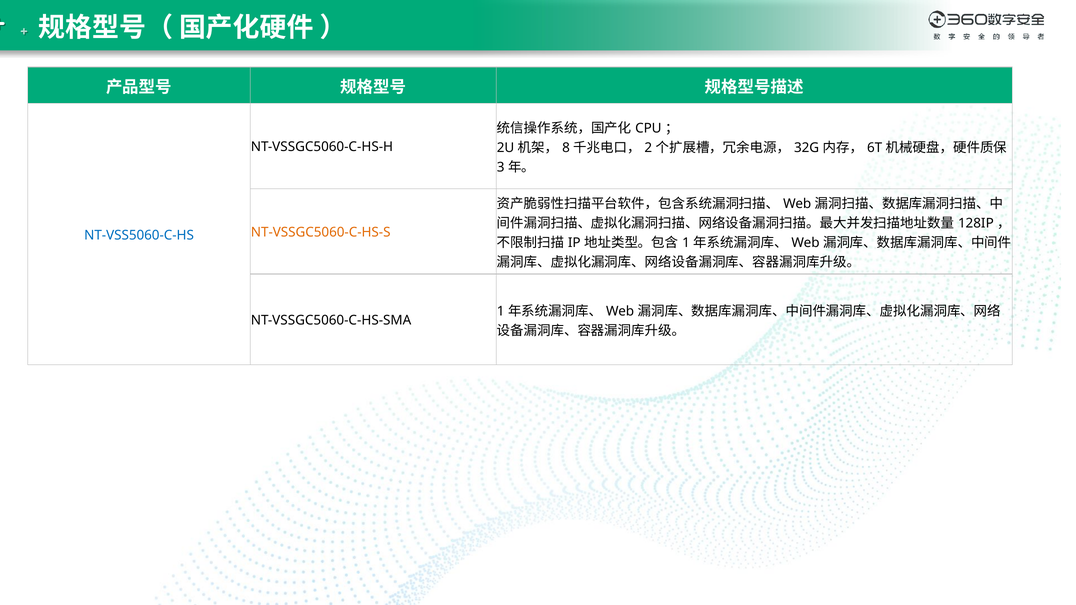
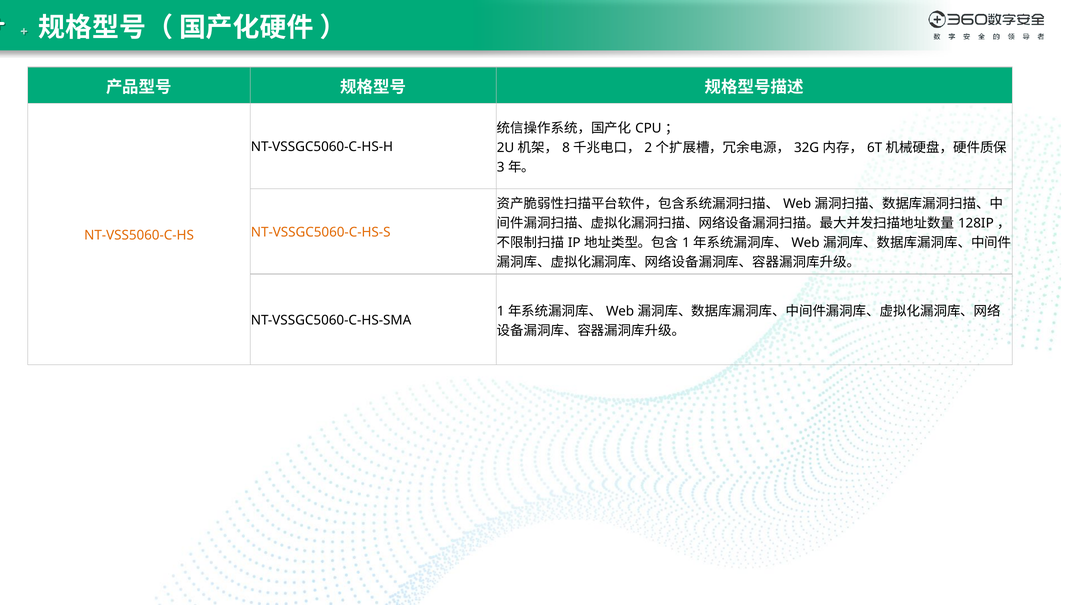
NT-VSS5060-C-HS colour: blue -> orange
